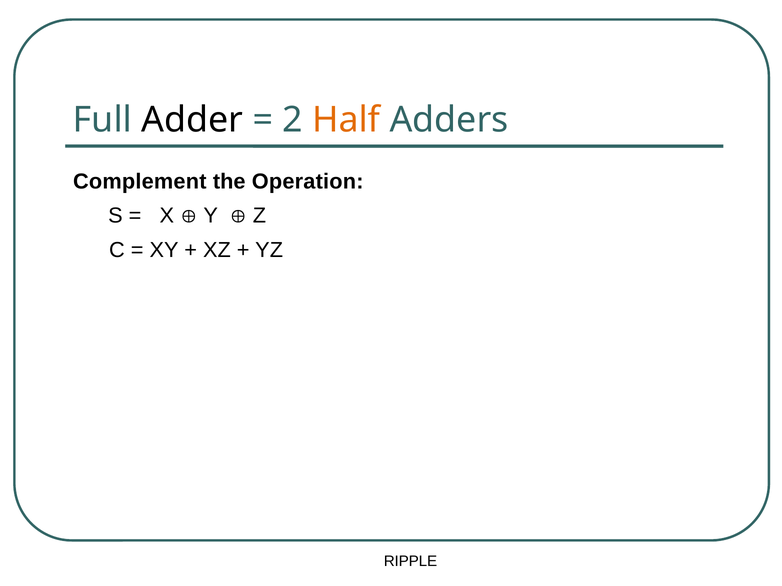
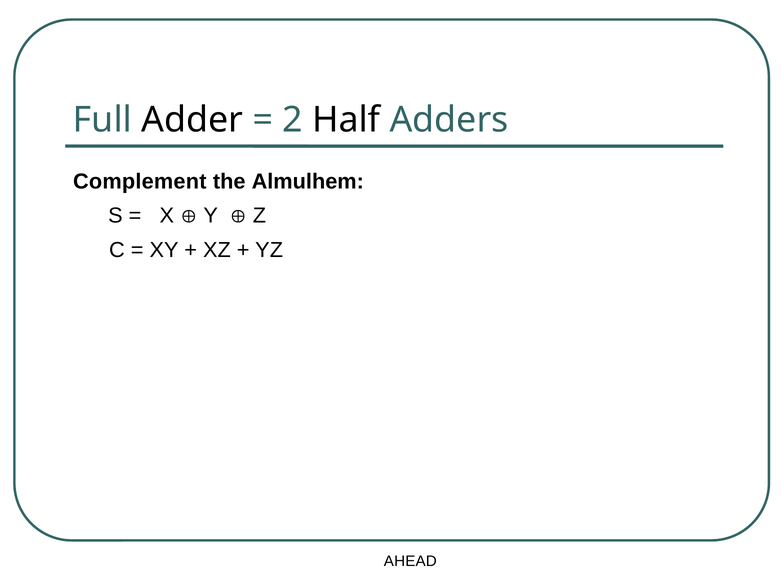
Half colour: orange -> black
Operation: Operation -> Almulhem
RIPPLE: RIPPLE -> AHEAD
